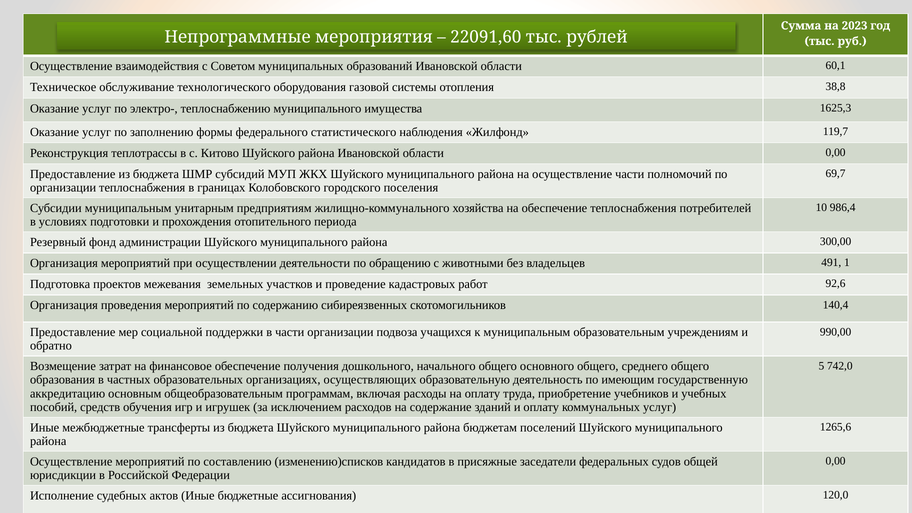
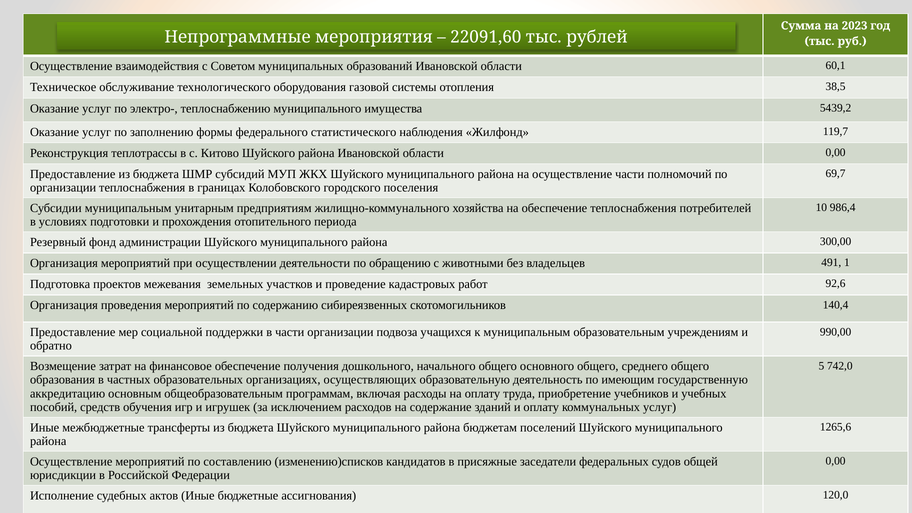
38,8: 38,8 -> 38,5
1625,3: 1625,3 -> 5439,2
